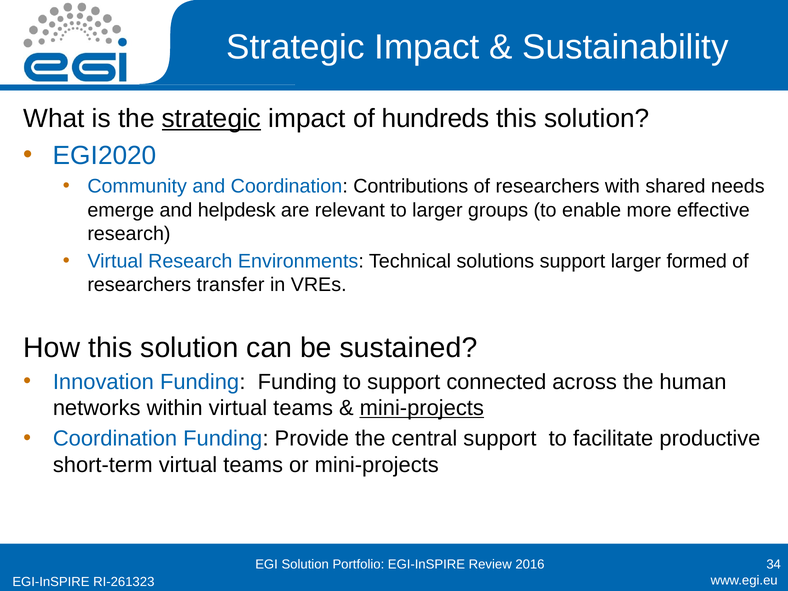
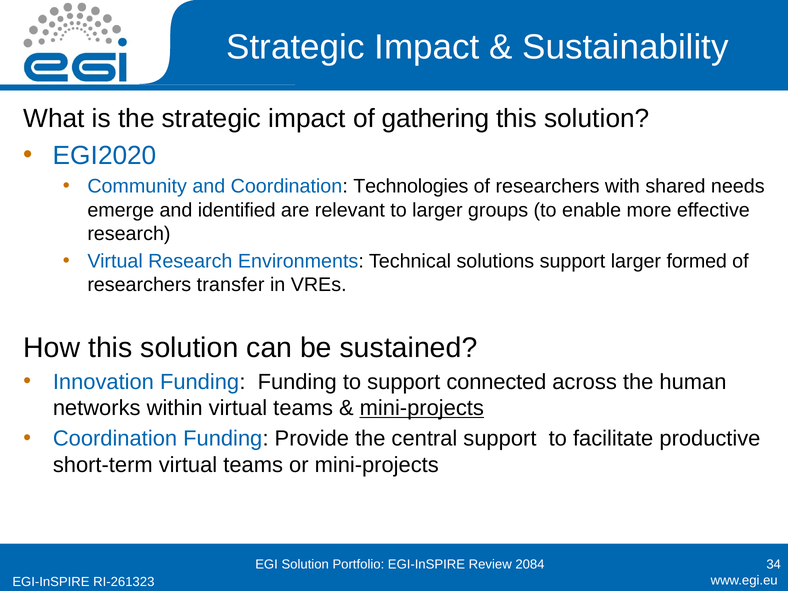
strategic at (211, 119) underline: present -> none
hundreds: hundreds -> gathering
Contributions: Contributions -> Technologies
helpdesk: helpdesk -> identified
2016: 2016 -> 2084
